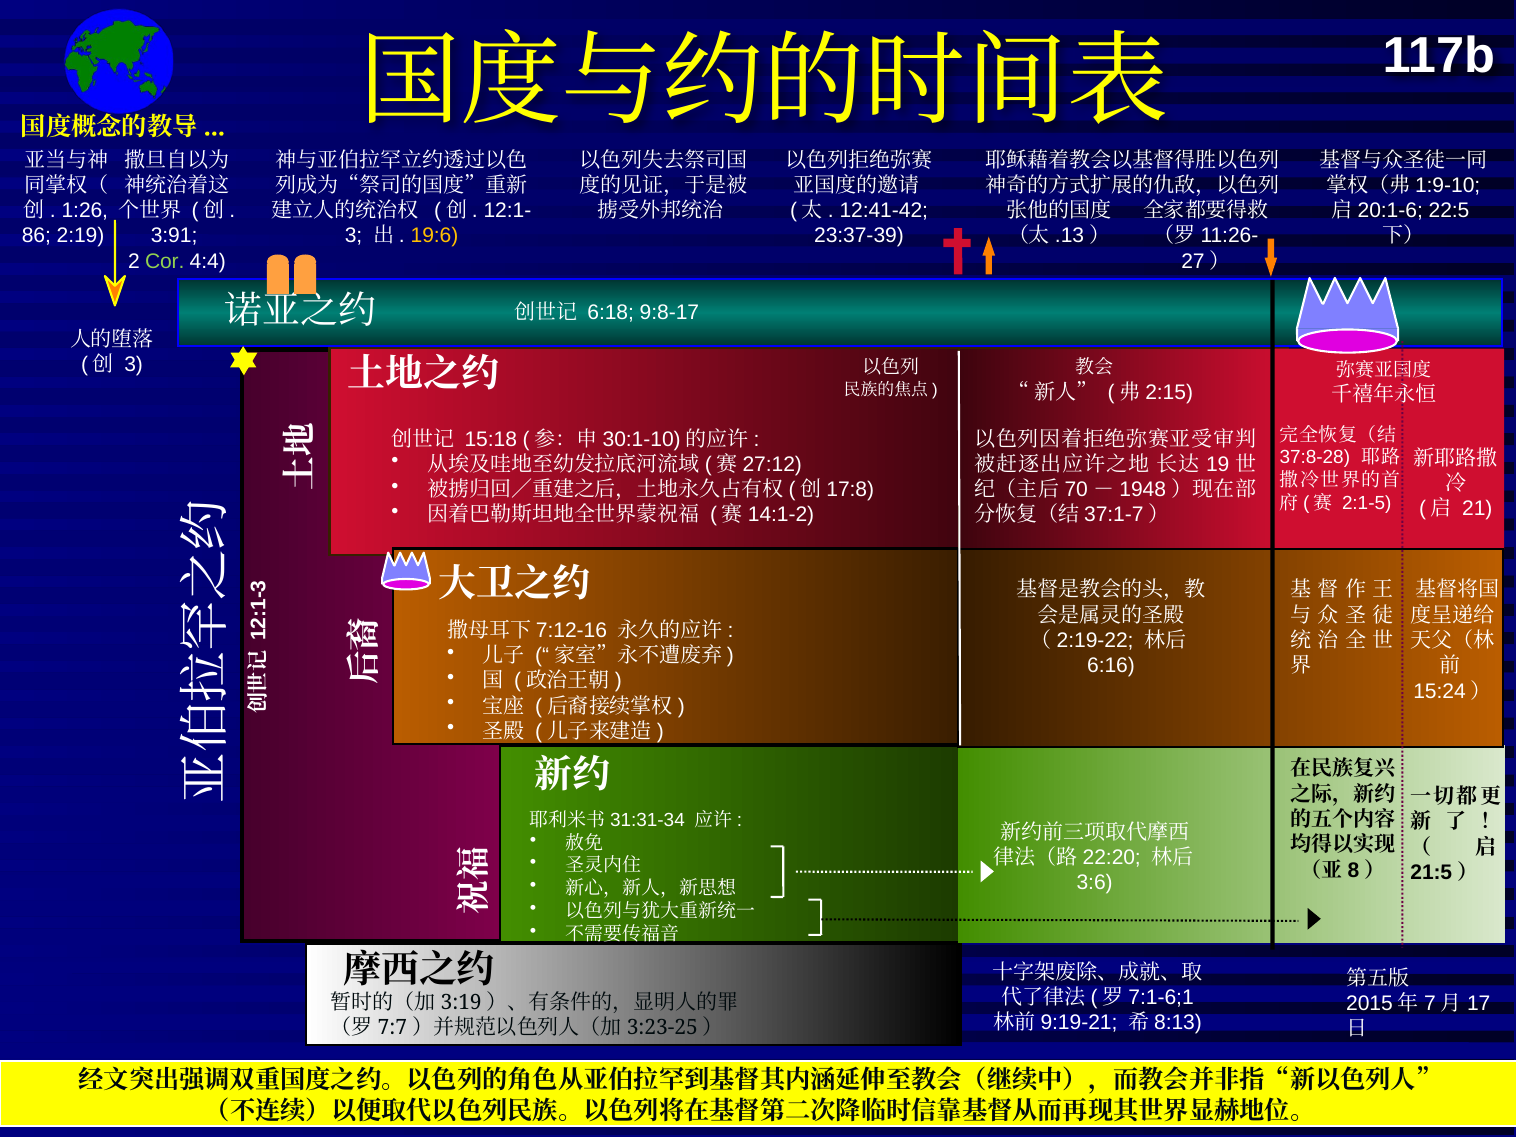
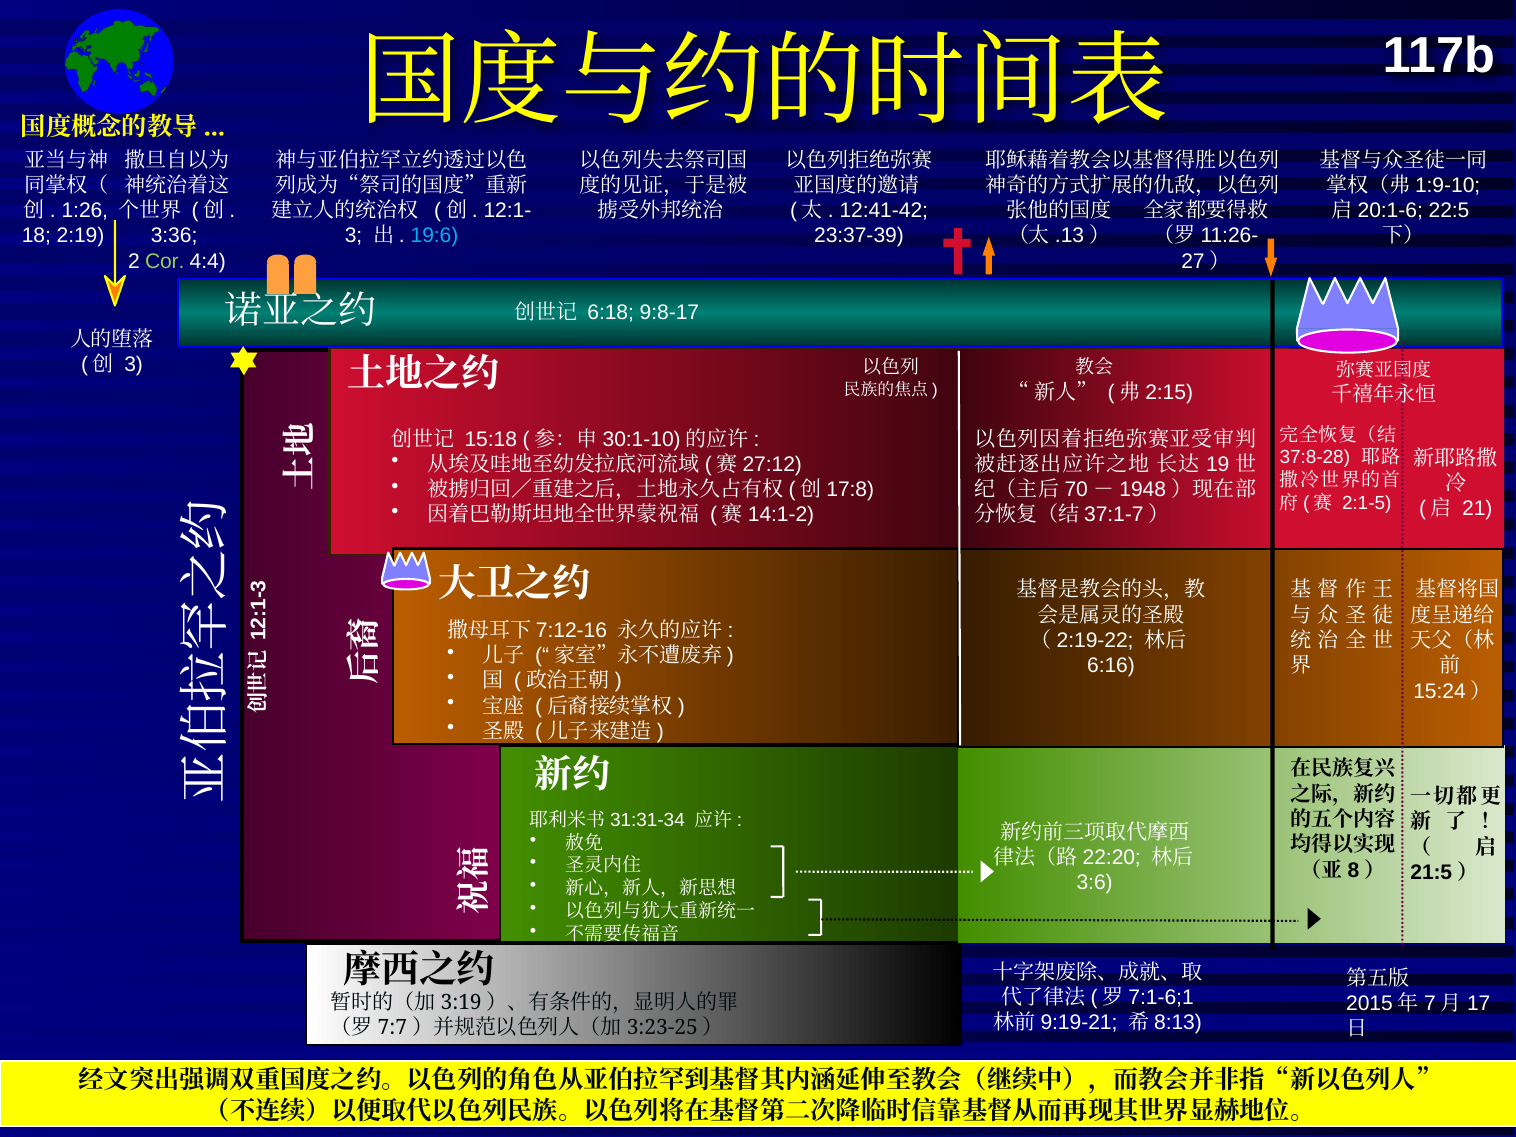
86: 86 -> 18
3:91: 3:91 -> 3:36
19:6 colour: yellow -> light blue
